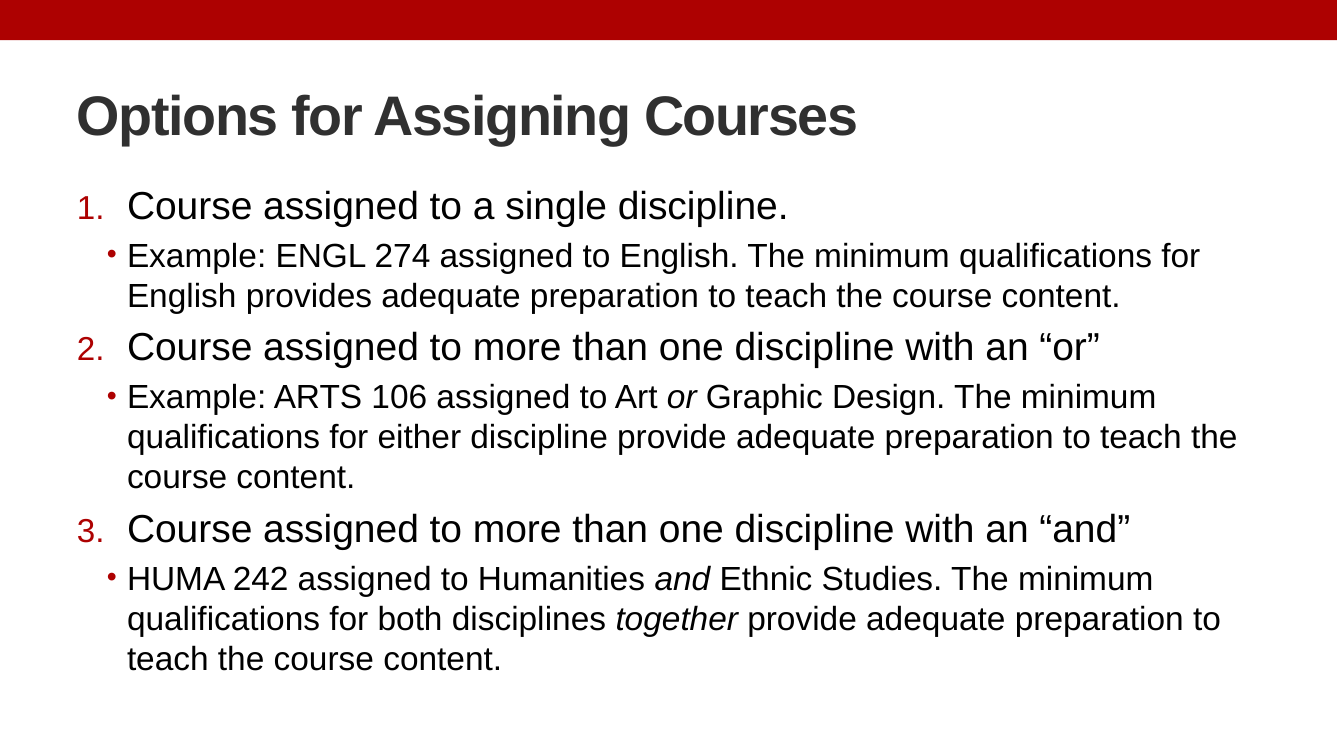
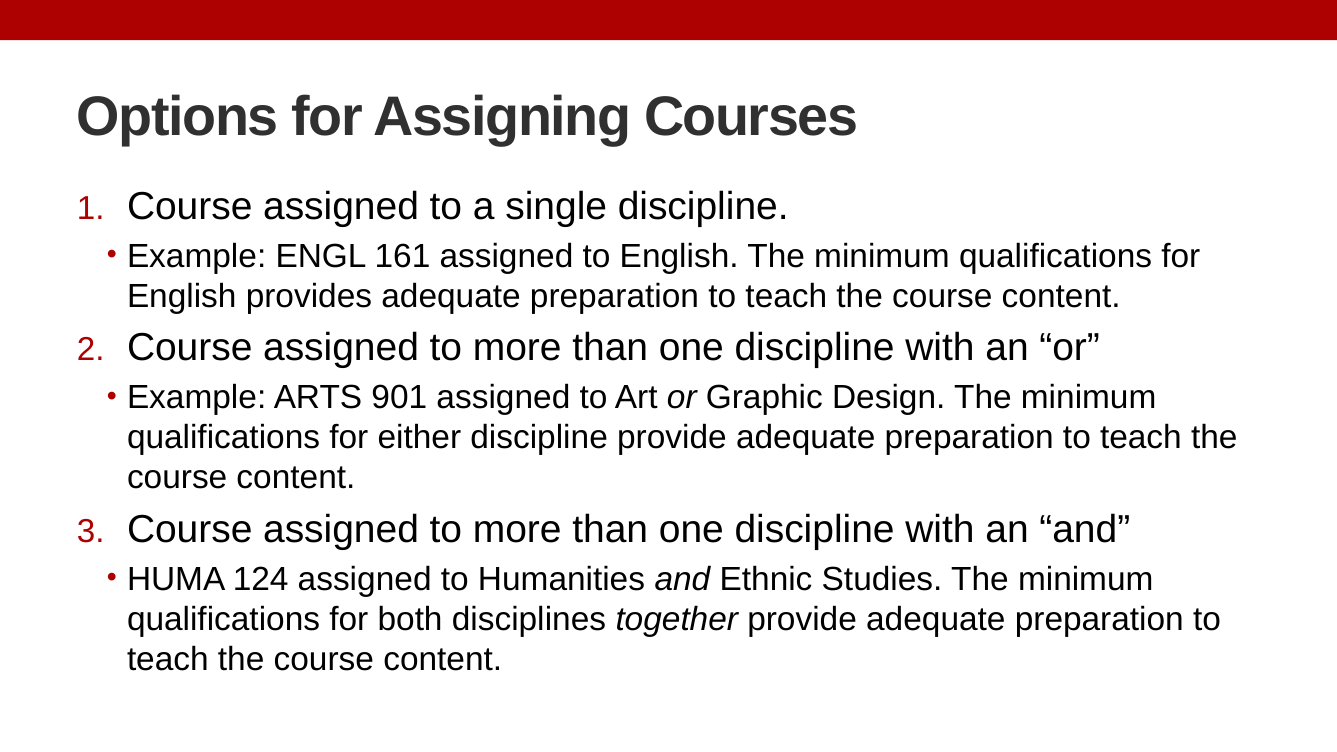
274: 274 -> 161
106: 106 -> 901
242: 242 -> 124
